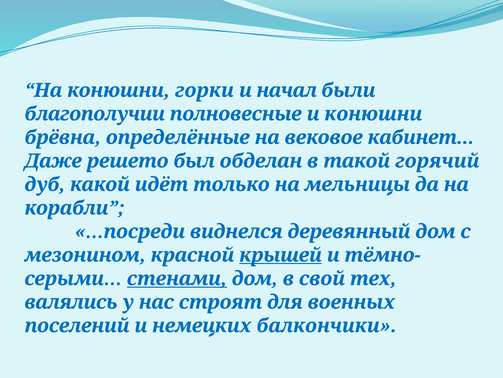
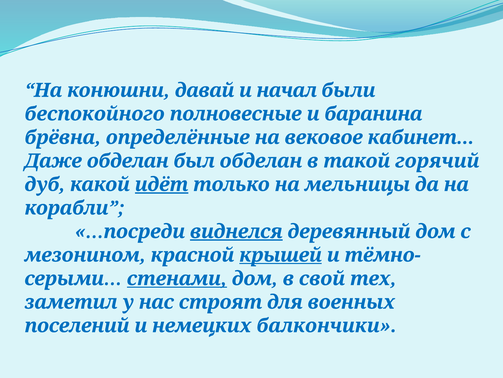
горки: горки -> давай
благополучии: благополучии -> беспокойного
и конюшни: конюшни -> баранина
Даже решето: решето -> обделан
идёт underline: none -> present
виднелся underline: none -> present
валялись: валялись -> заметил
